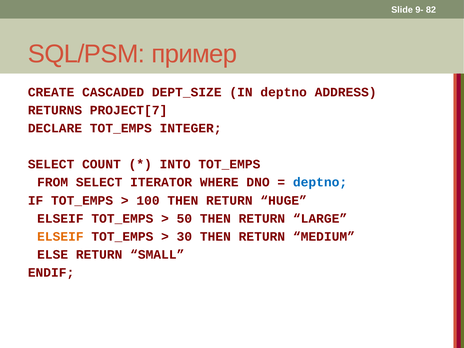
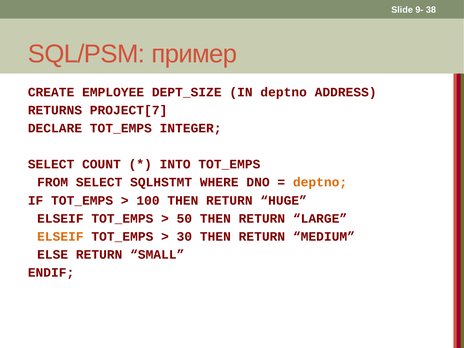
82: 82 -> 38
CASCADED: CASCADED -> EMPLOYEE
ITERATOR: ITERATOR -> SQLHSTMT
deptno at (320, 182) colour: blue -> orange
